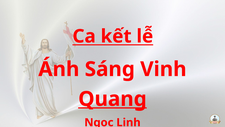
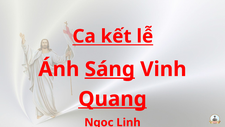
Sáng underline: none -> present
